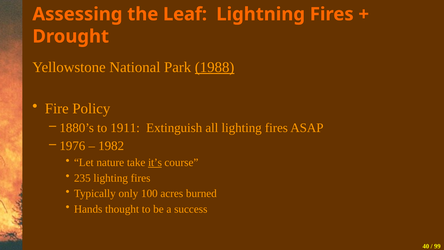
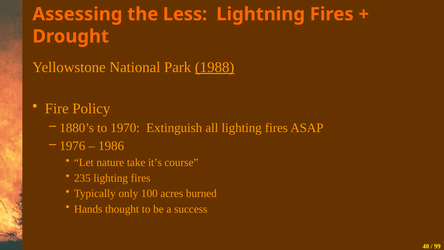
Leaf: Leaf -> Less
1911: 1911 -> 1970
1982: 1982 -> 1986
it’s underline: present -> none
